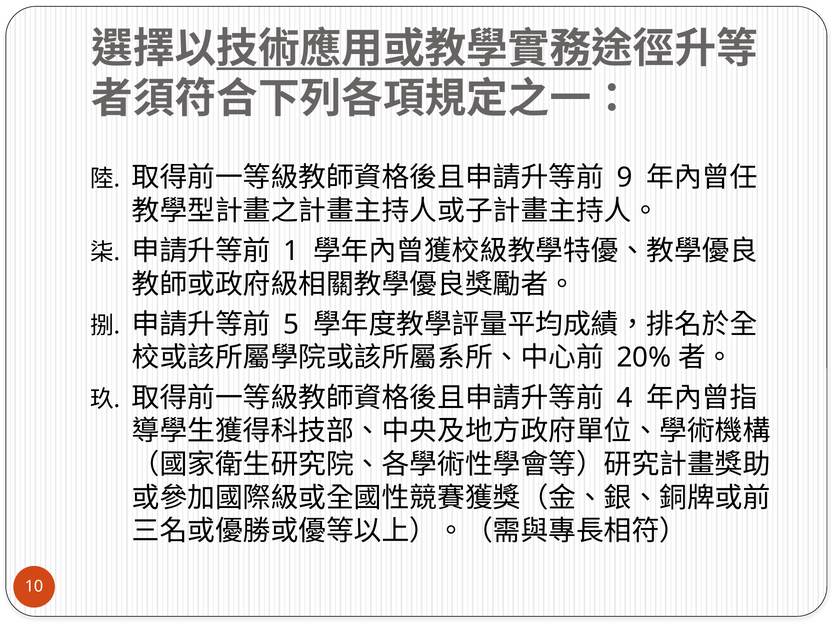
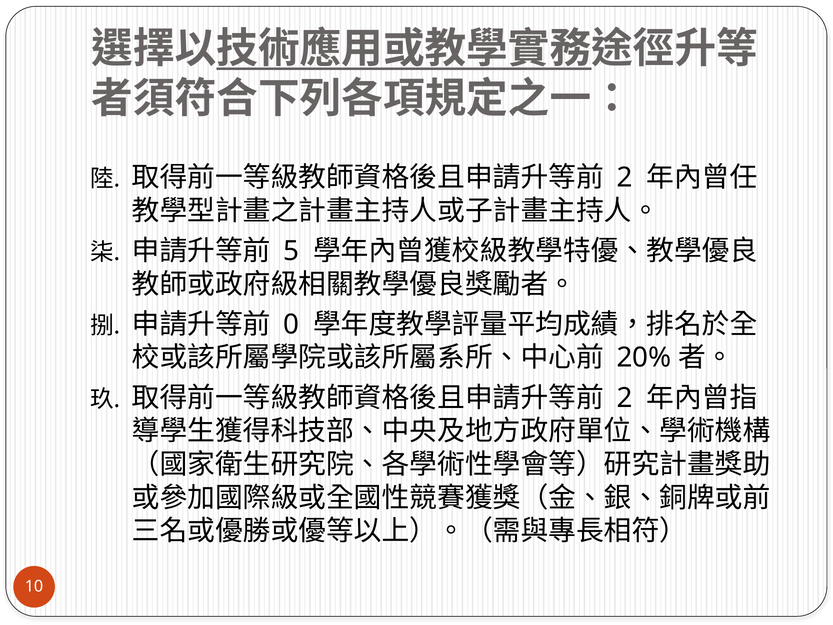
9 at (625, 178): 9 -> 2
1: 1 -> 5
5: 5 -> 0
4 at (625, 398): 4 -> 2
